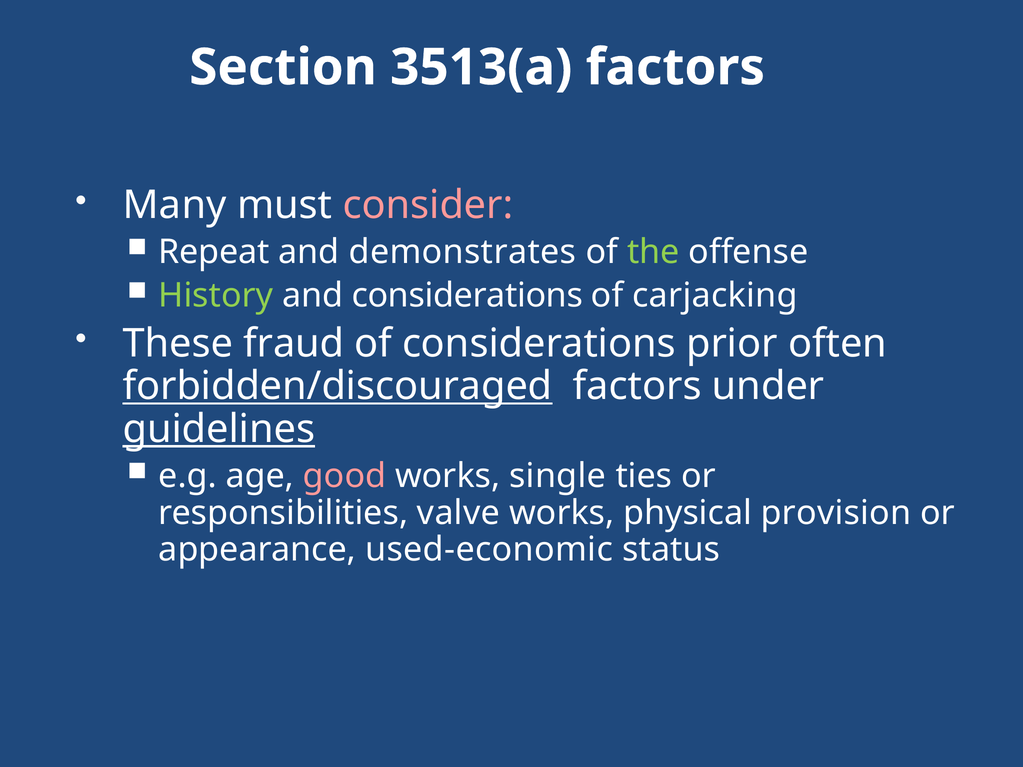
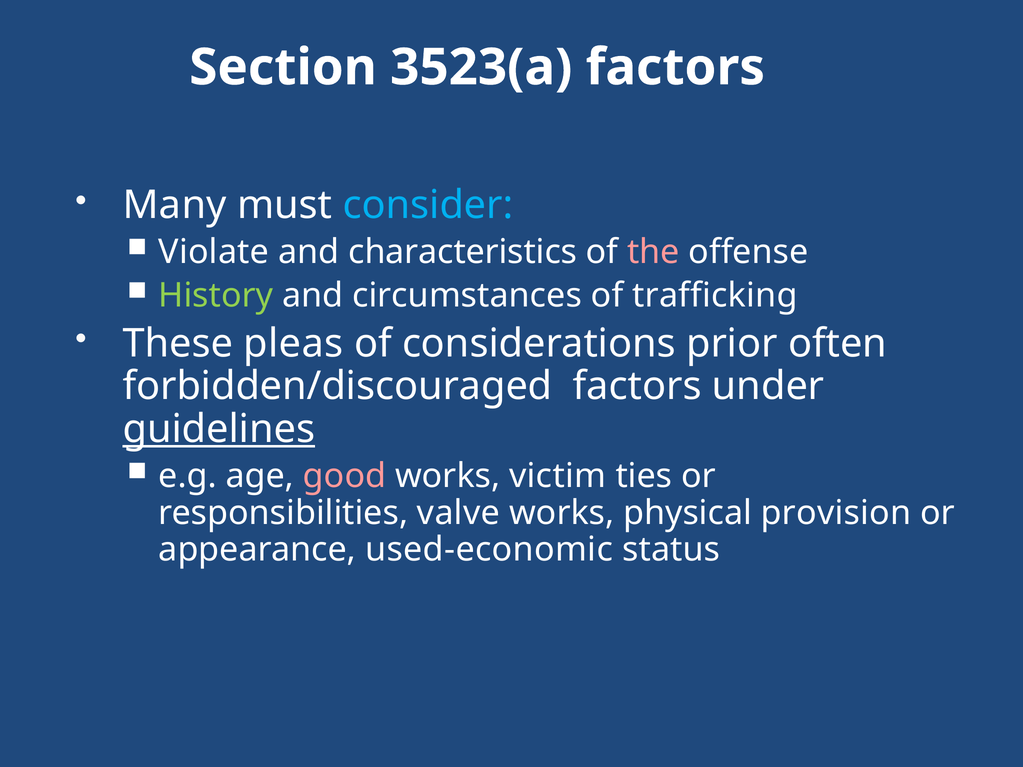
3513(a: 3513(a -> 3523(a
consider colour: pink -> light blue
Repeat: Repeat -> Violate
demonstrates: demonstrates -> characteristics
the colour: light green -> pink
and considerations: considerations -> circumstances
carjacking: carjacking -> trafficking
fraud: fraud -> pleas
forbidden/discouraged underline: present -> none
single: single -> victim
